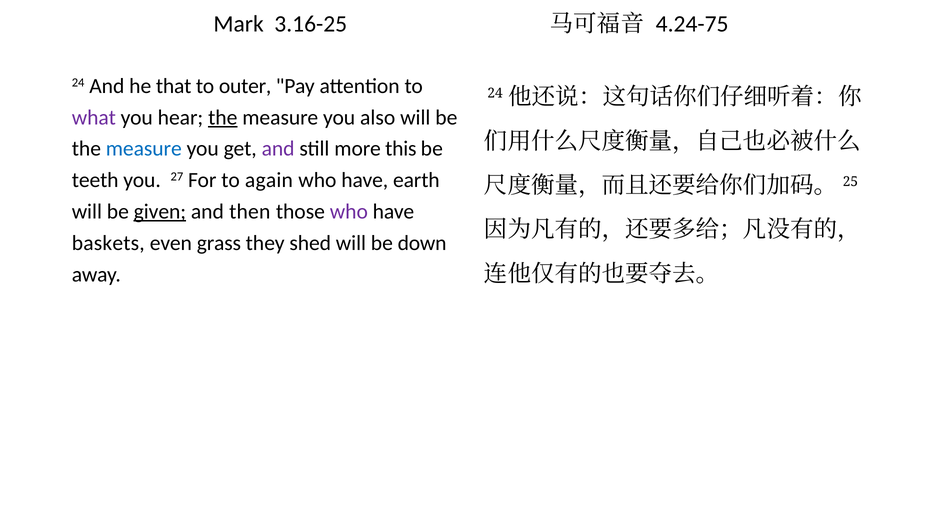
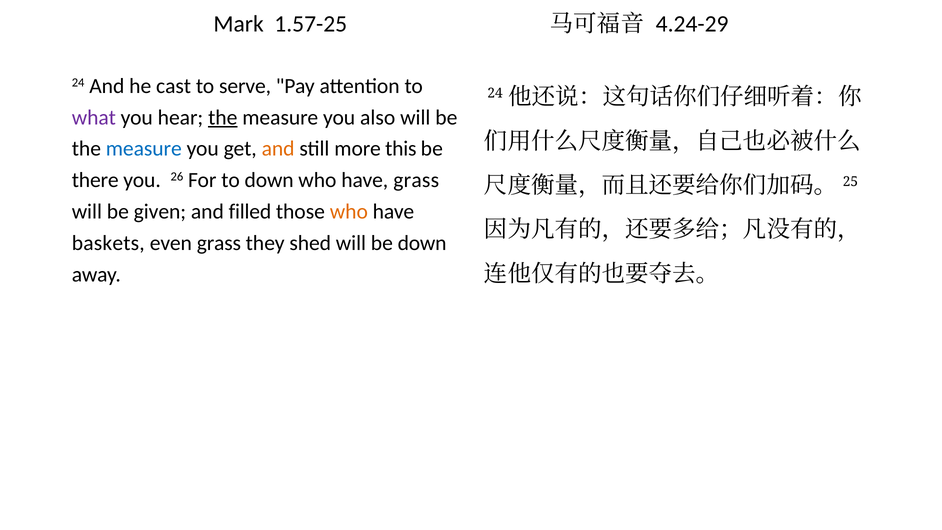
3.16-25: 3.16-25 -> 1.57-25
4.24-75: 4.24-75 -> 4.24-29
that: that -> cast
outer: outer -> serve
and at (278, 149) colour: purple -> orange
teeth: teeth -> there
27: 27 -> 26
to again: again -> down
have earth: earth -> grass
given underline: present -> none
then: then -> filled
who at (349, 212) colour: purple -> orange
